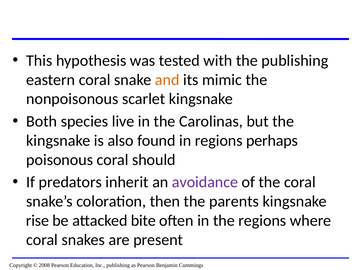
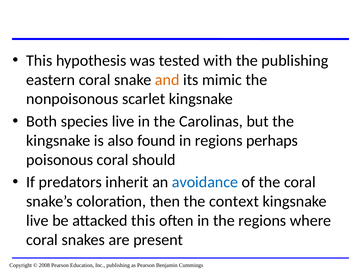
avoidance colour: purple -> blue
parents: parents -> context
rise at (38, 221): rise -> live
attacked bite: bite -> this
